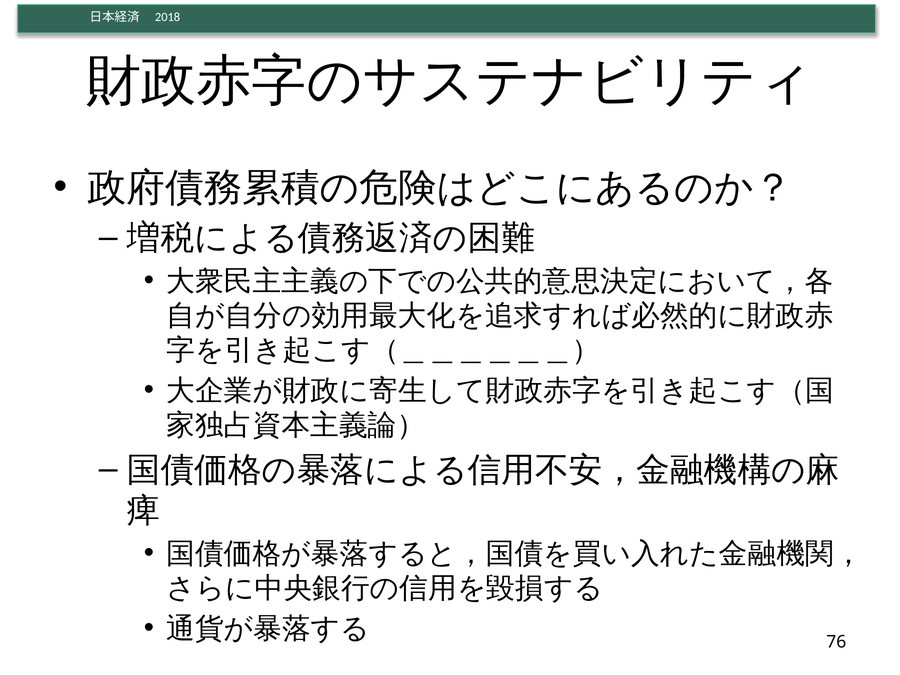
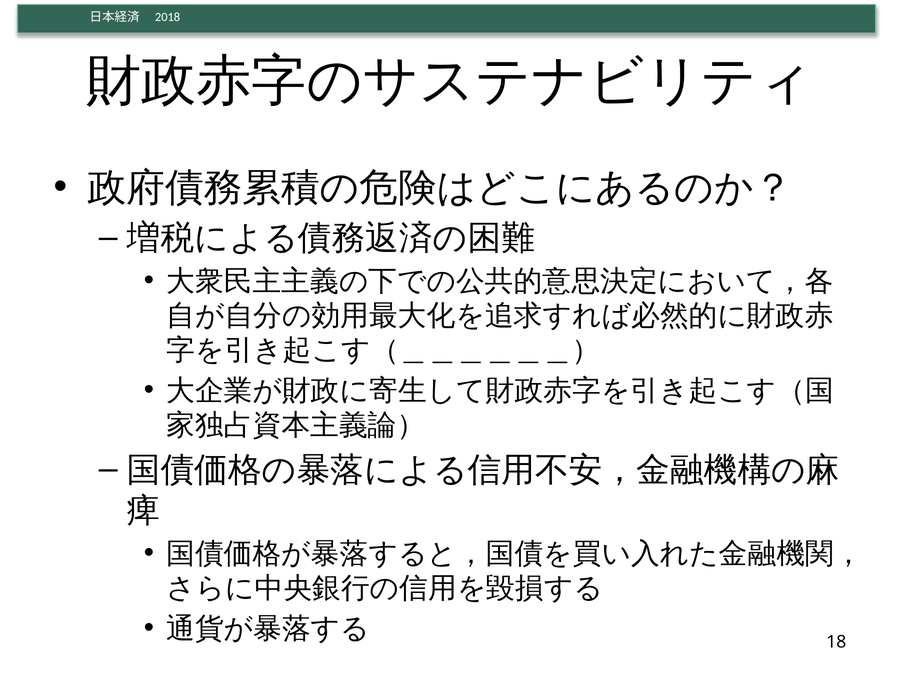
76: 76 -> 18
